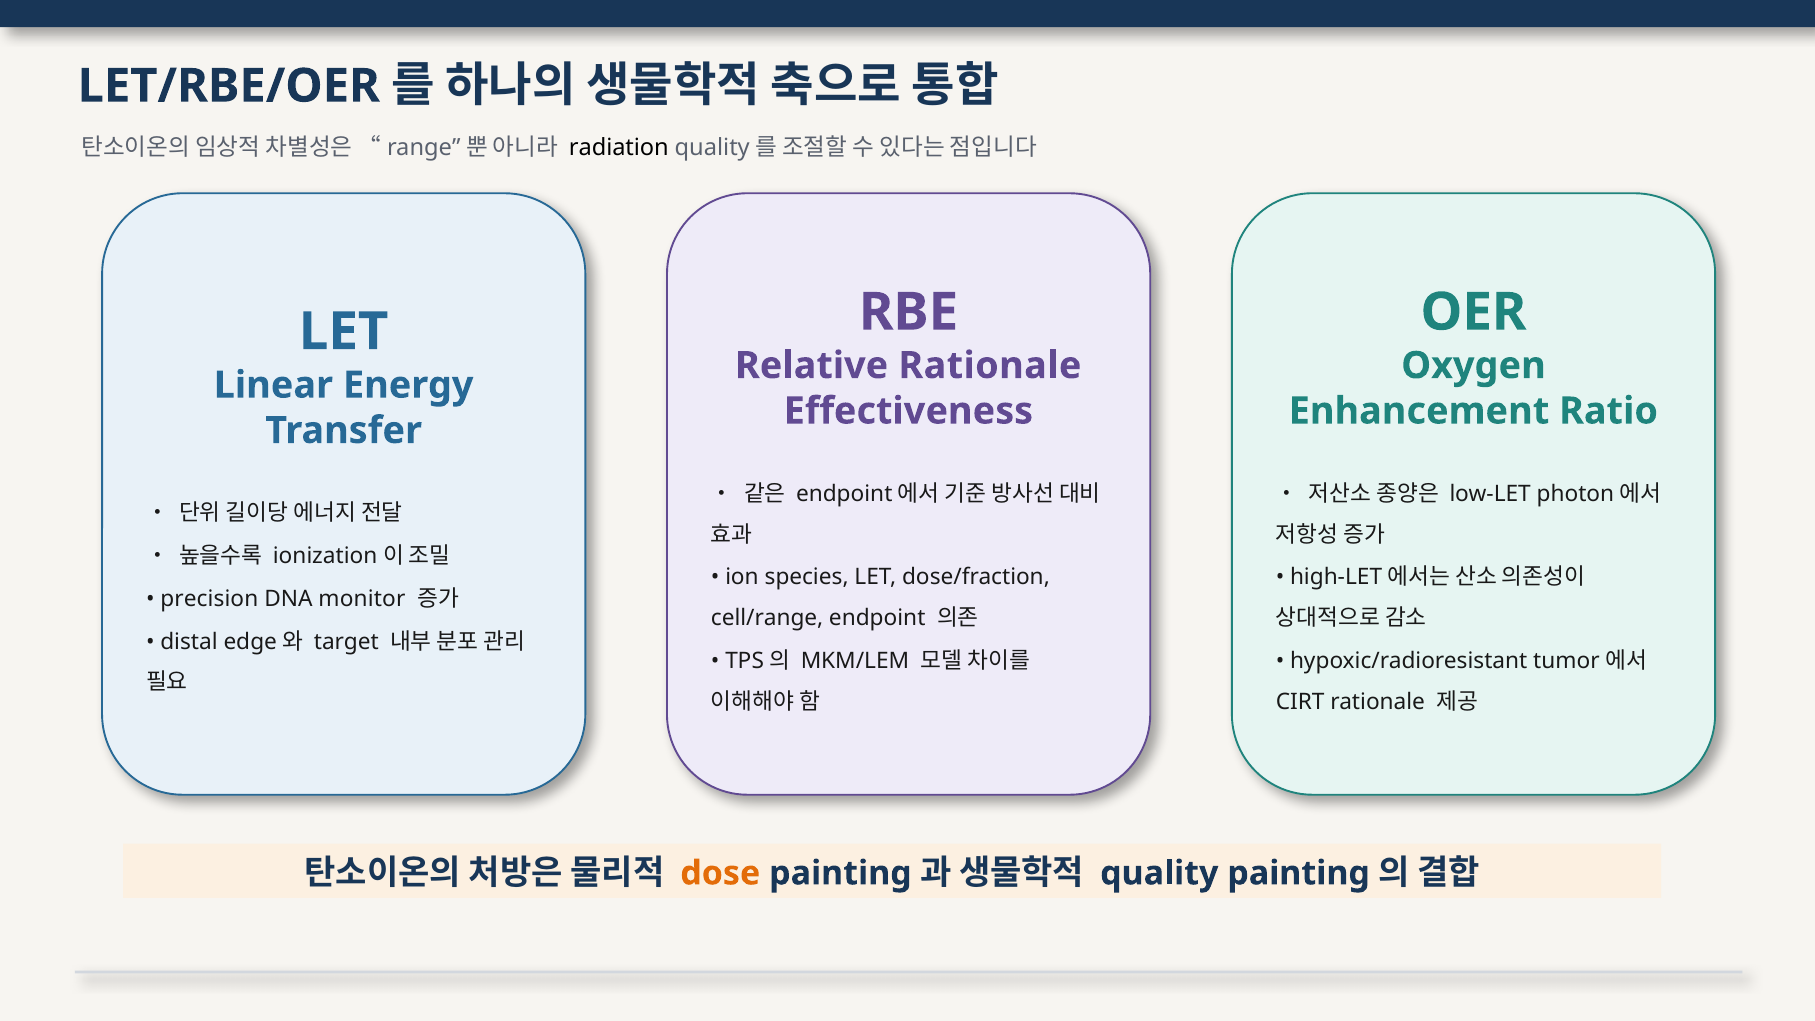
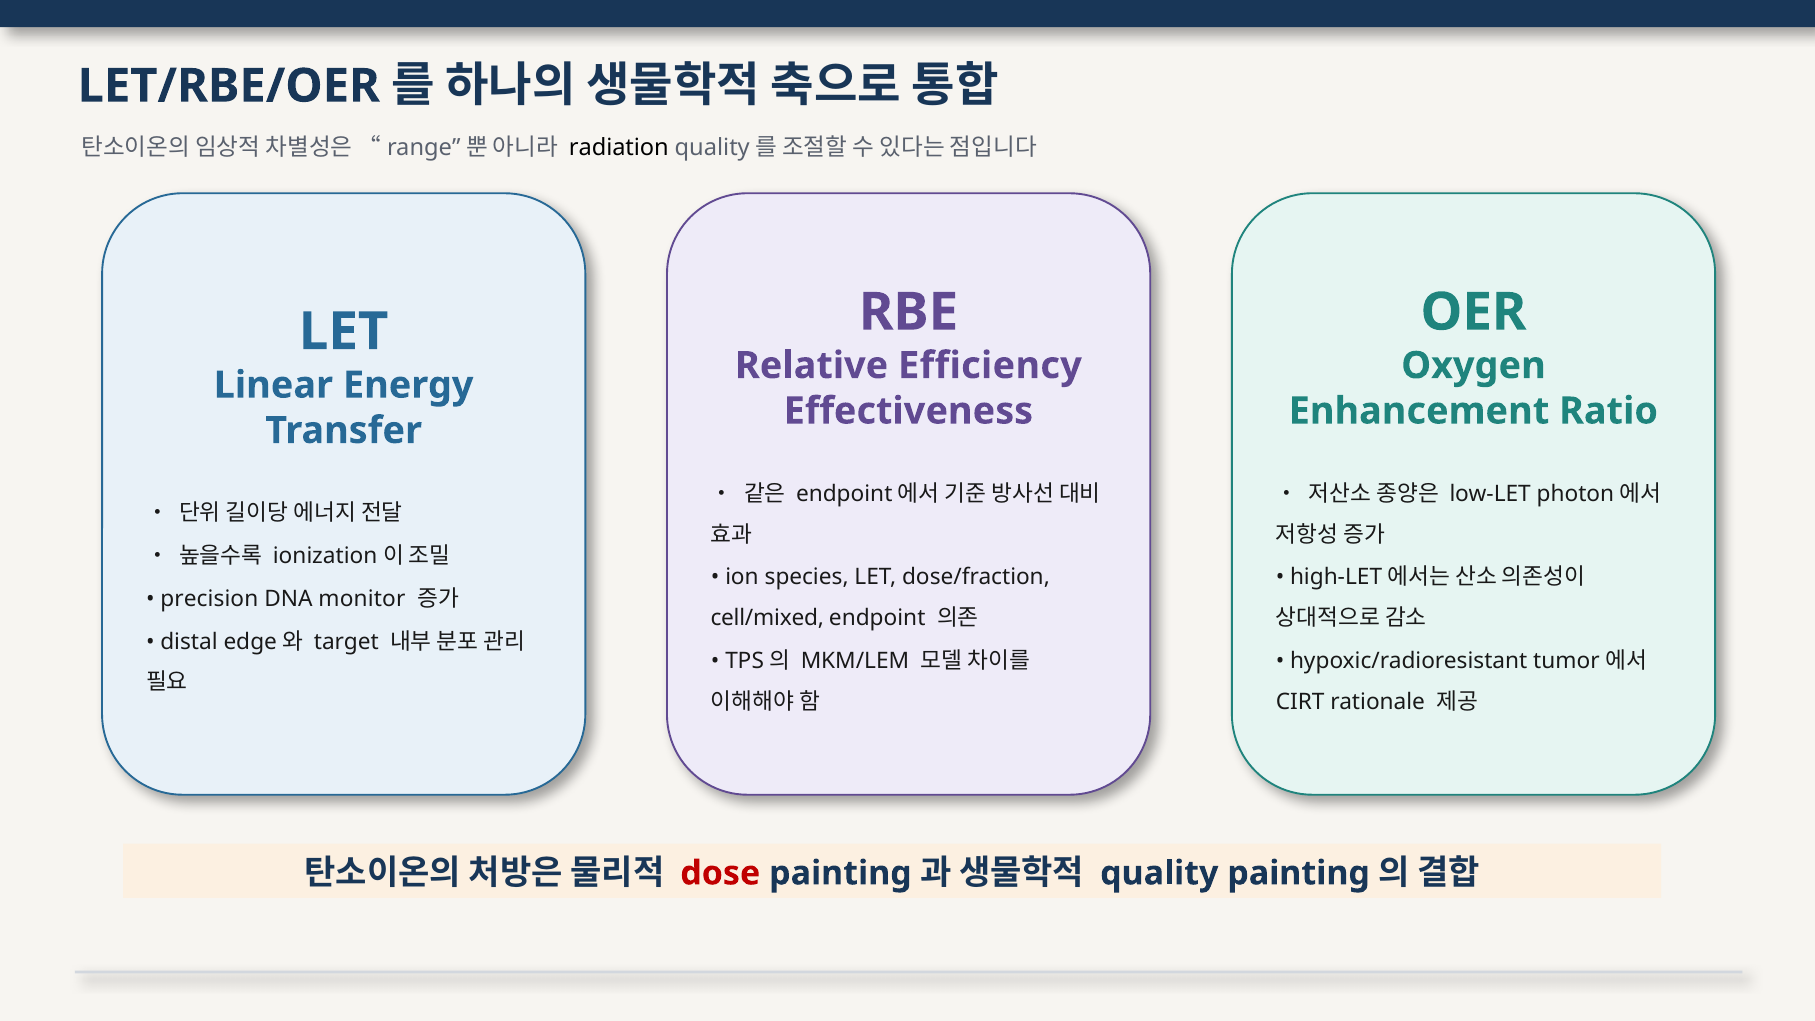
Relative Rationale: Rationale -> Efficiency
cell/range: cell/range -> cell/mixed
dose colour: orange -> red
